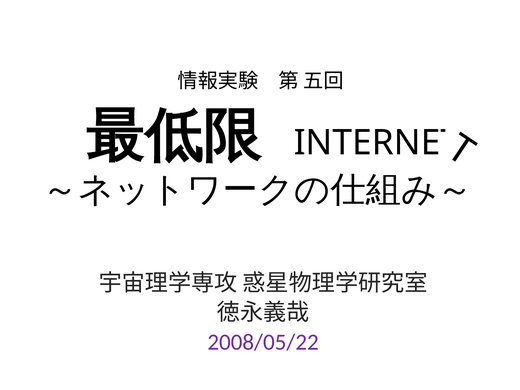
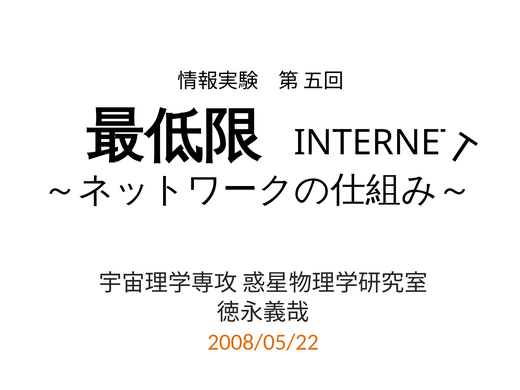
2008/05/22 colour: purple -> orange
